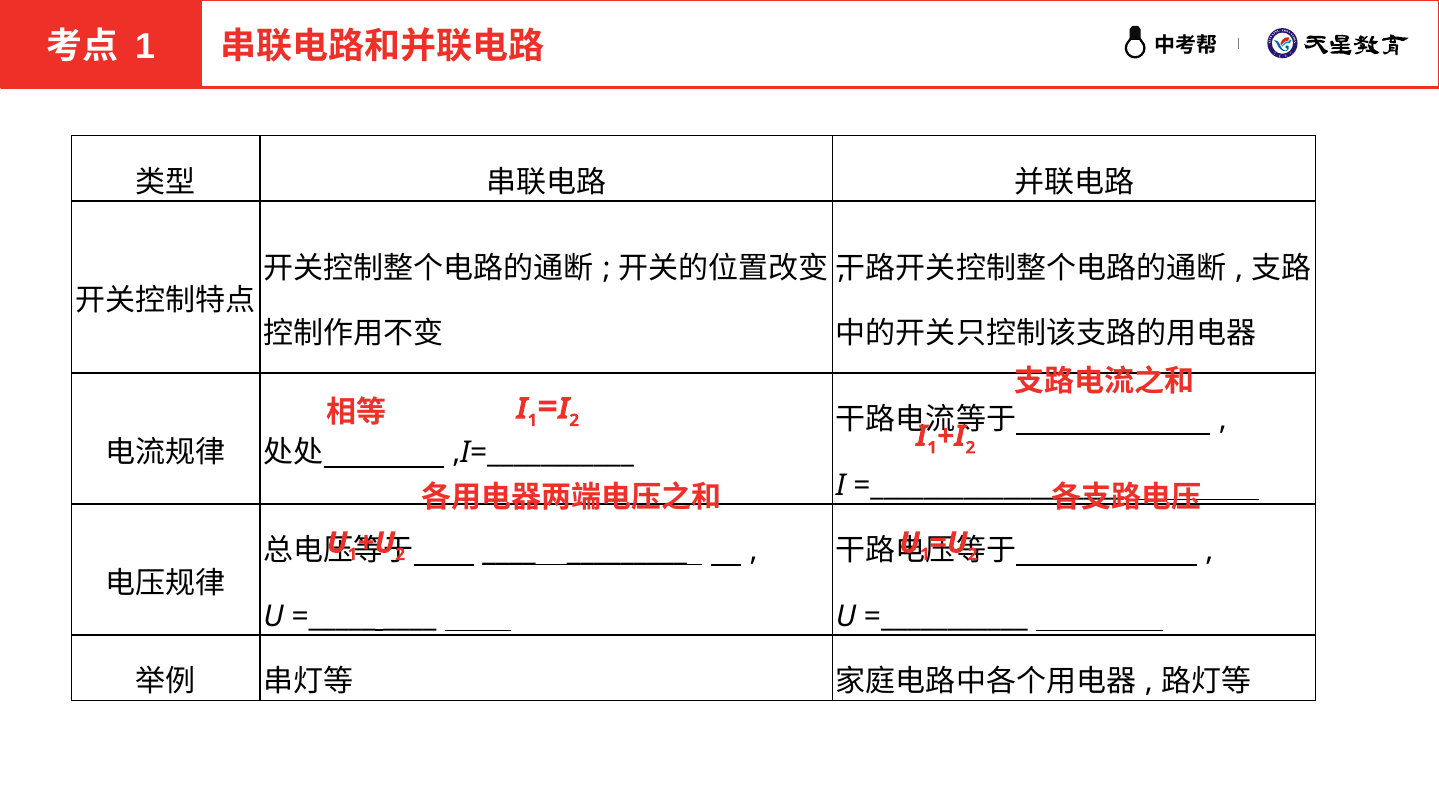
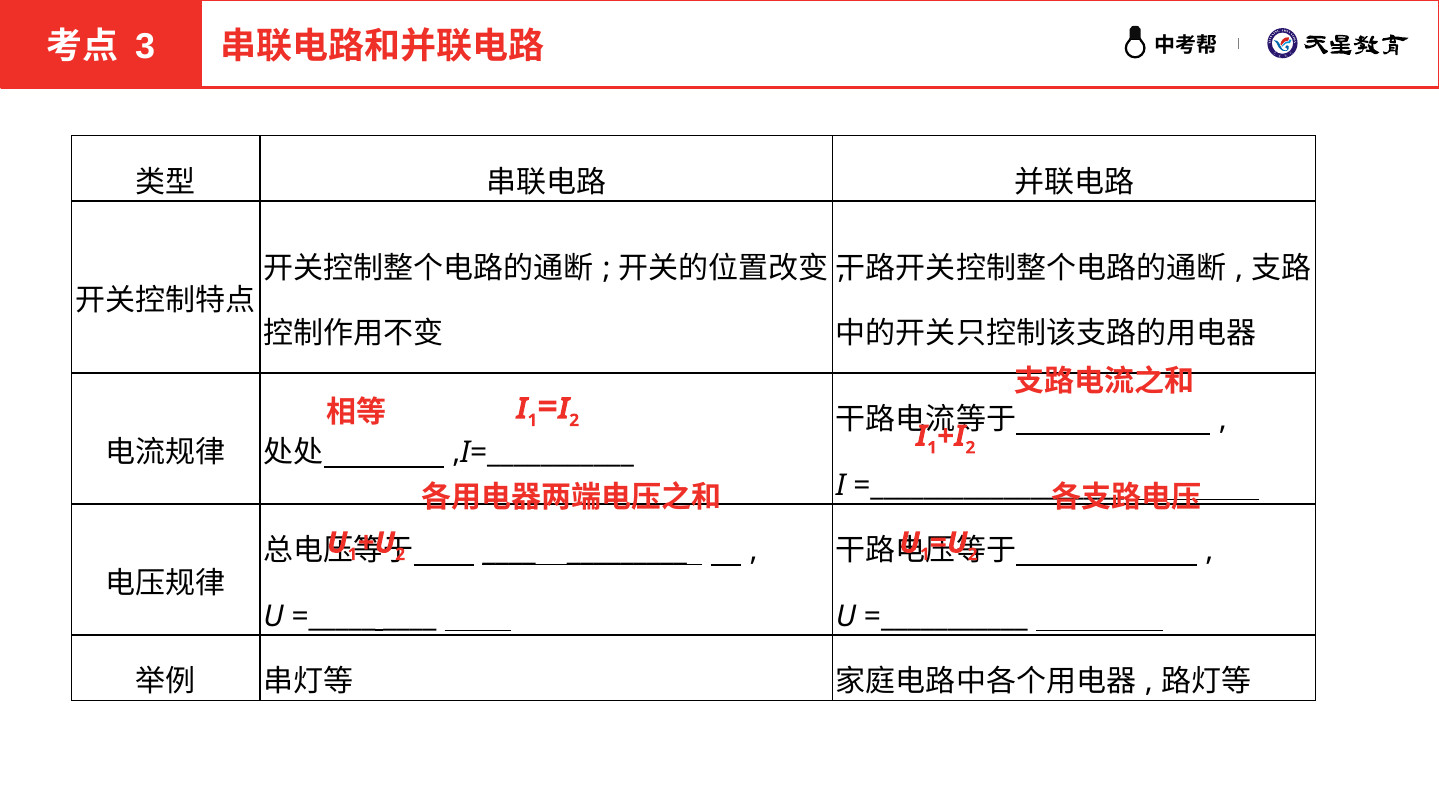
1 at (145, 46): 1 -> 3
